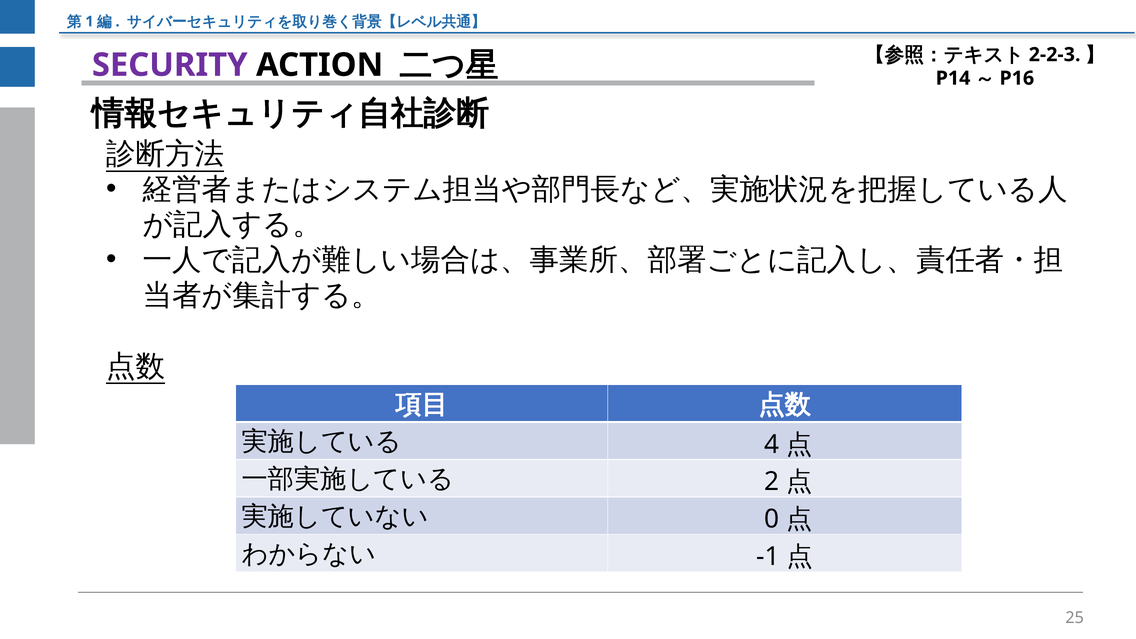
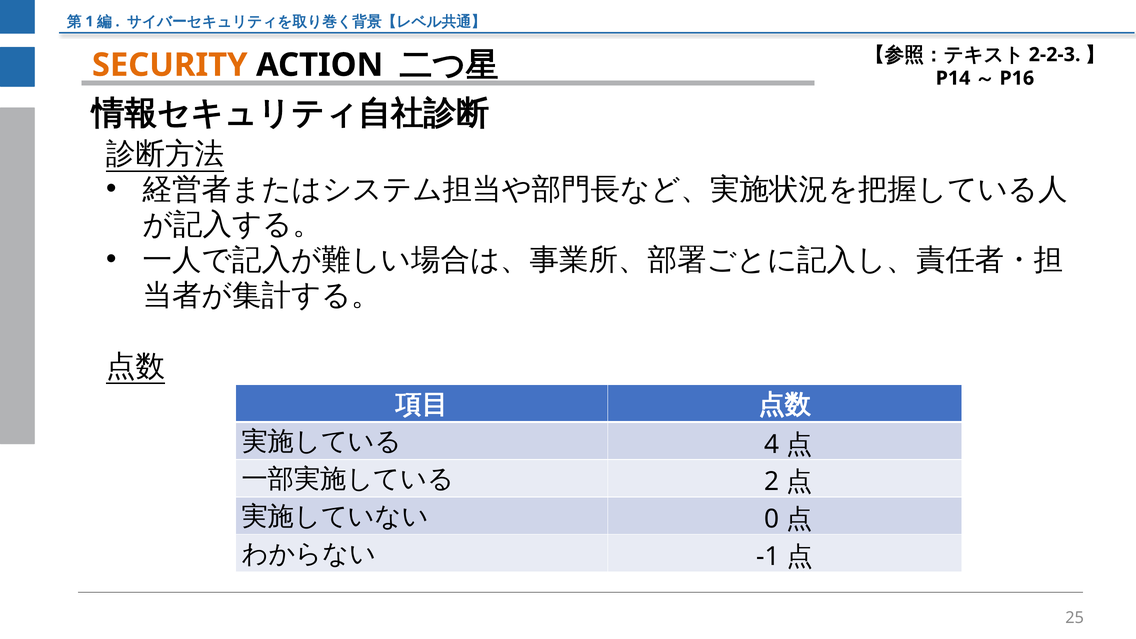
SECURITY colour: purple -> orange
